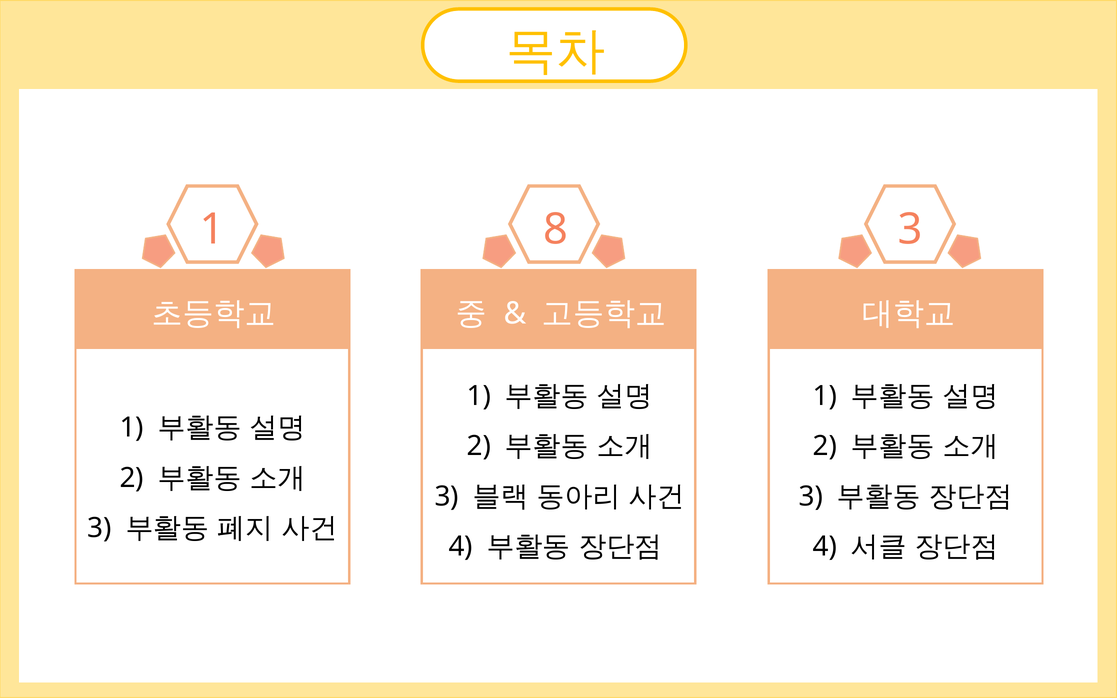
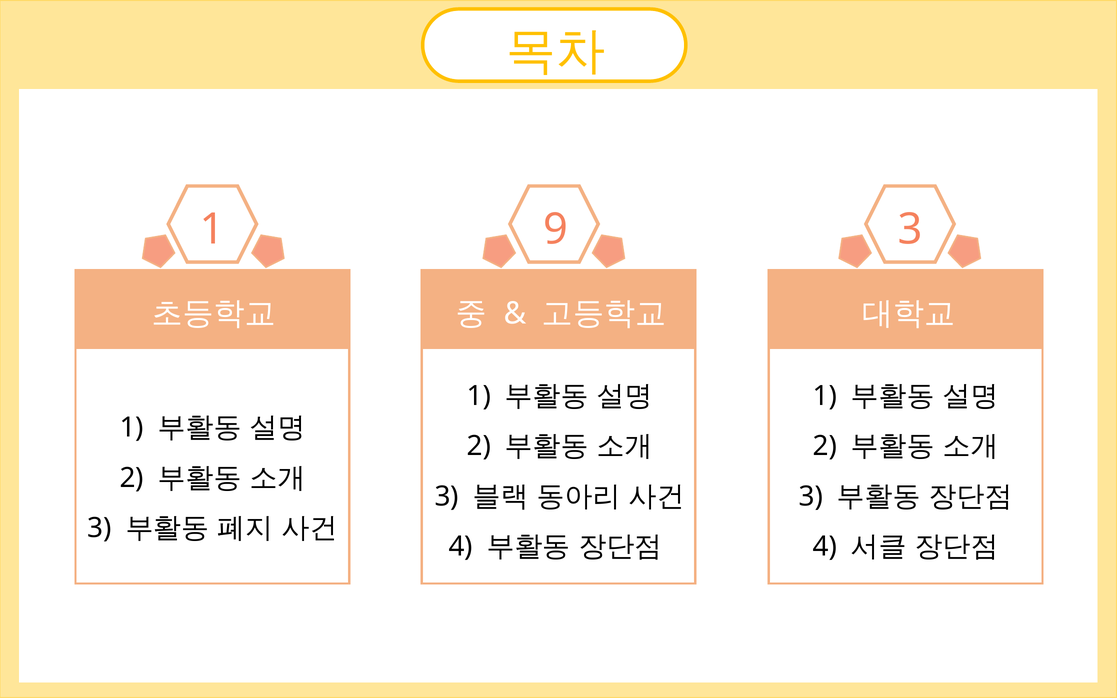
8: 8 -> 9
